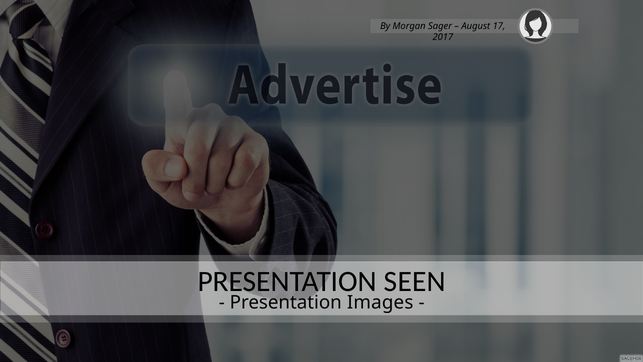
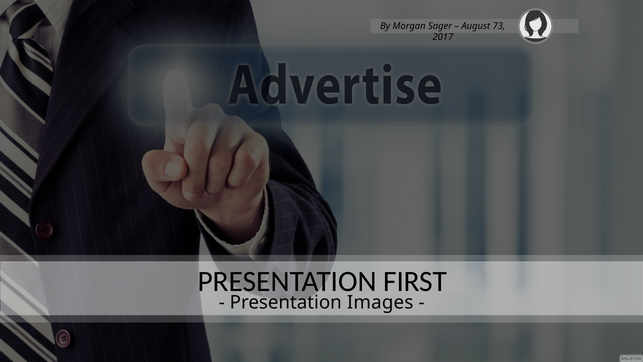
17: 17 -> 73
SEEN: SEEN -> FIRST
